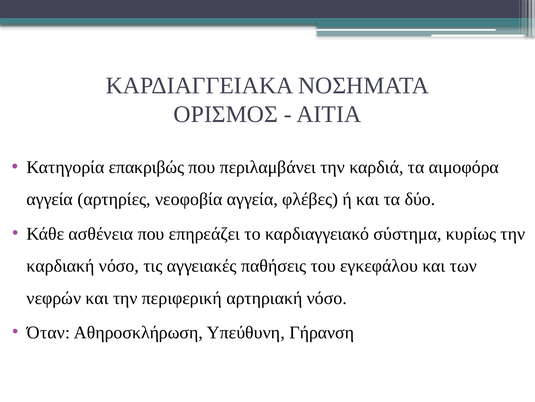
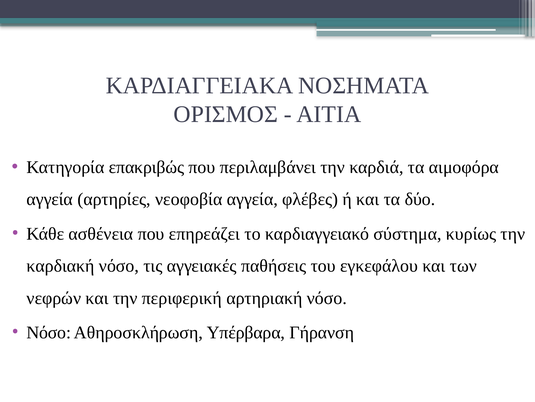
Όταν at (49, 332): Όταν -> Νόσο
Υπεύθυνη: Υπεύθυνη -> Υπέρβαρα
